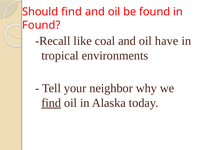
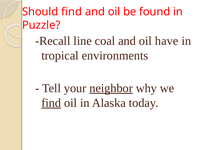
Found at (41, 25): Found -> Puzzle
like: like -> line
neighbor underline: none -> present
